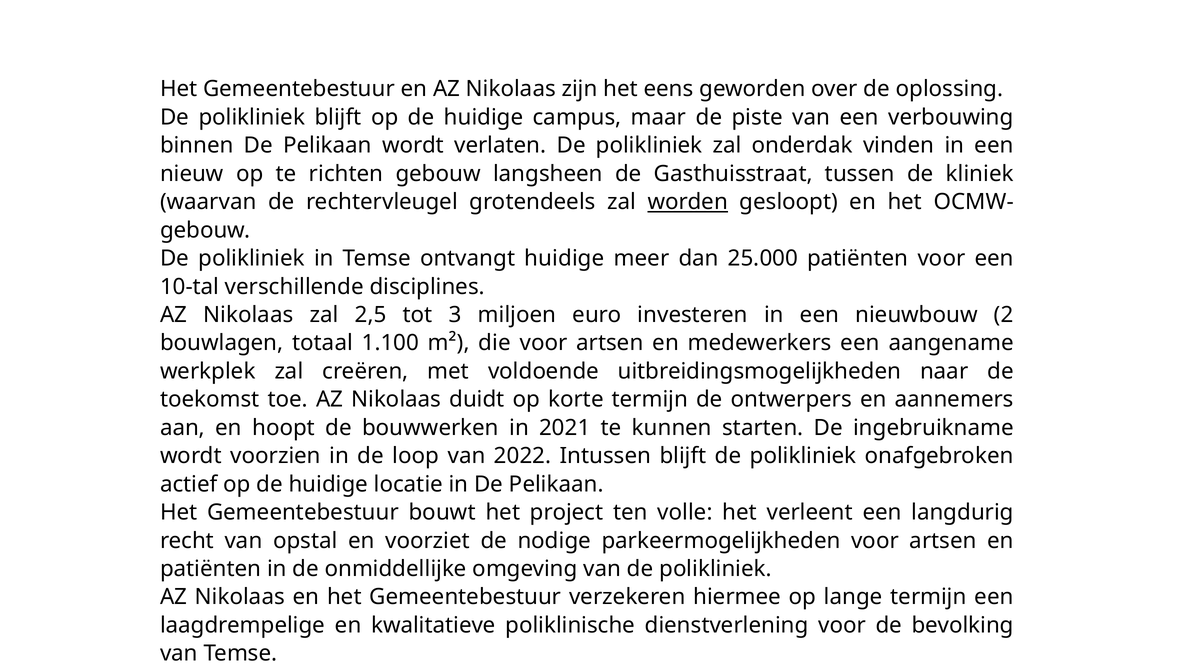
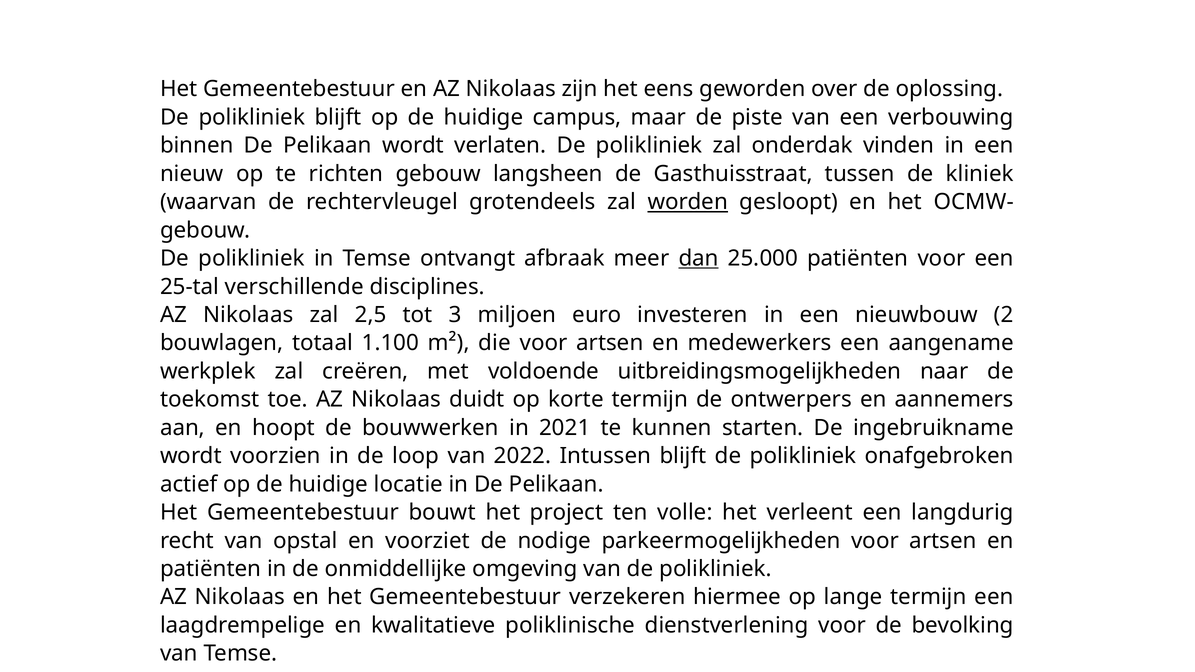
ontvangt huidige: huidige -> afbraak
dan underline: none -> present
10-tal: 10-tal -> 25-tal
